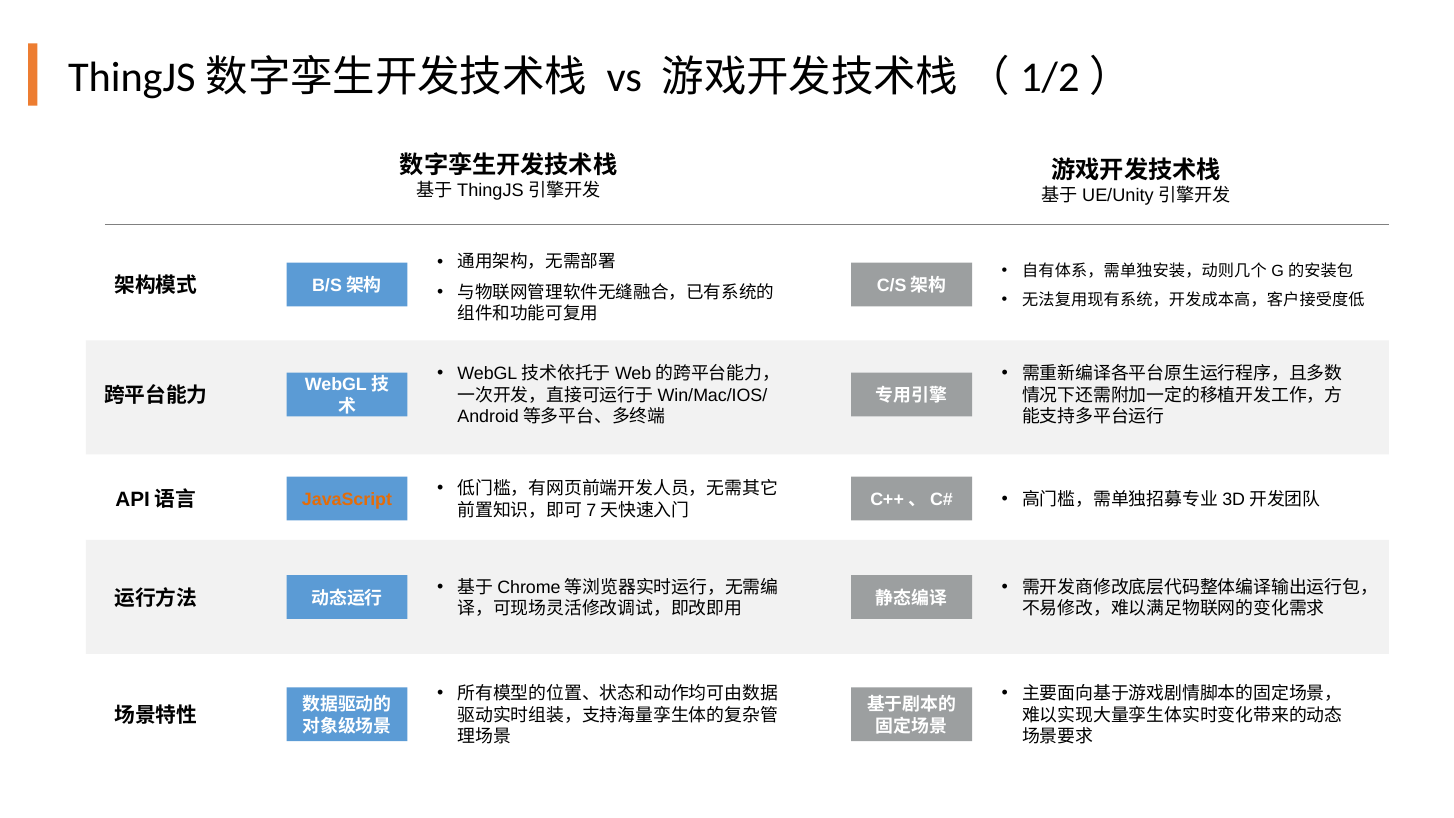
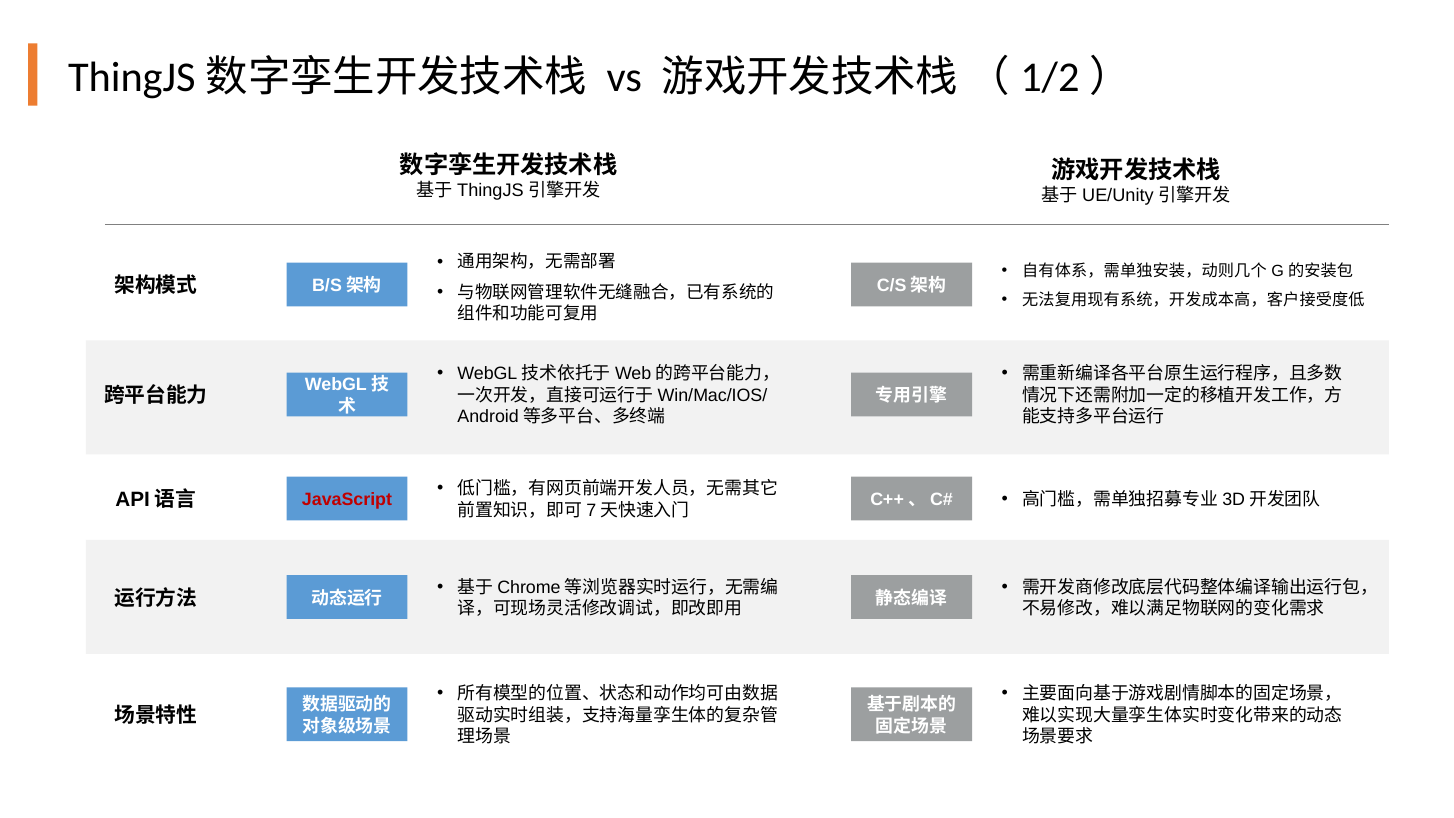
JavaScript colour: orange -> red
